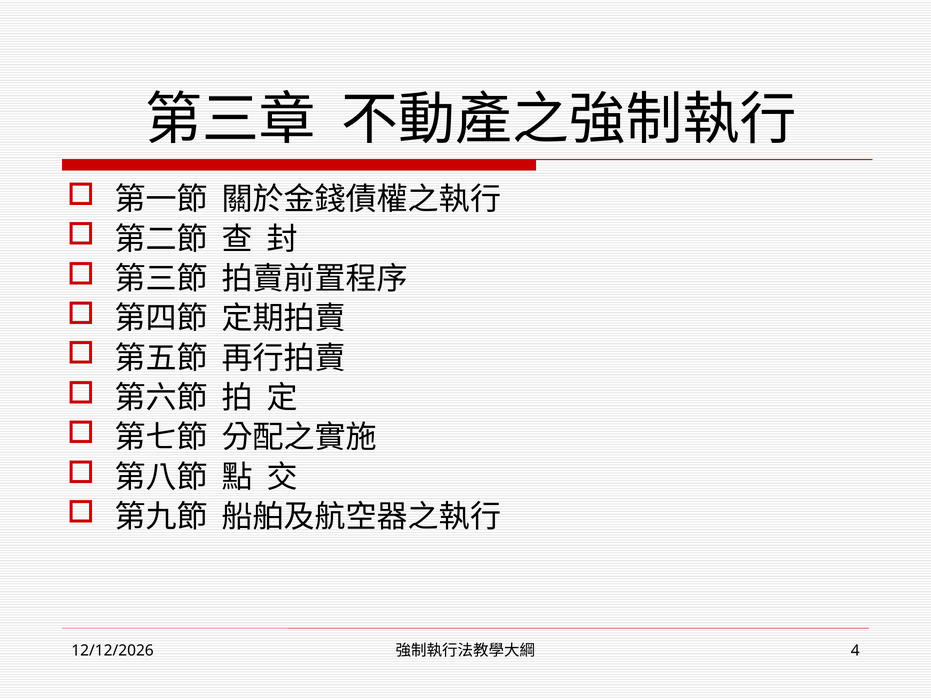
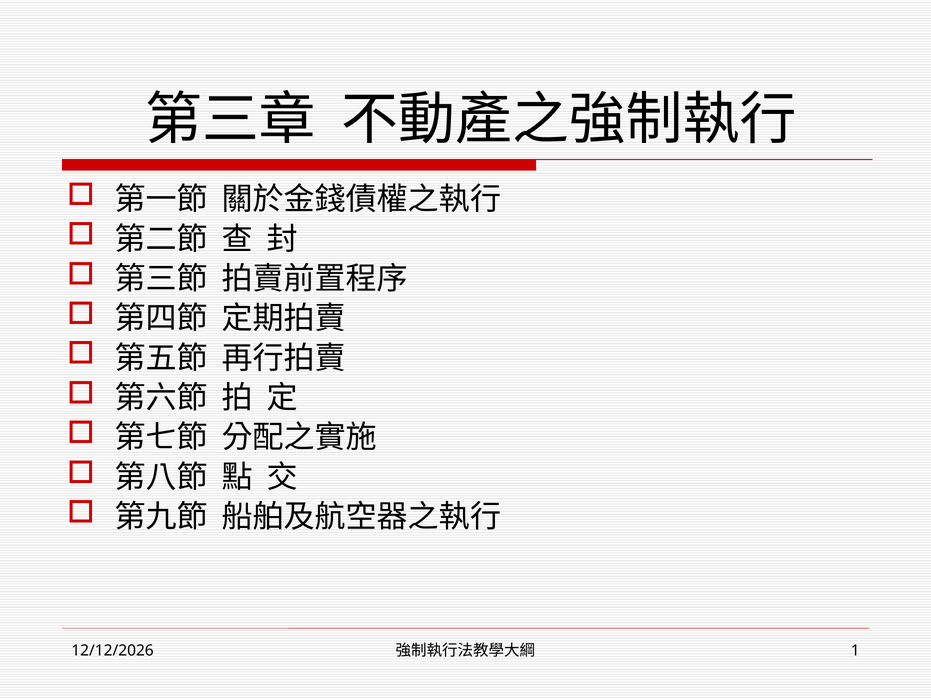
4: 4 -> 1
